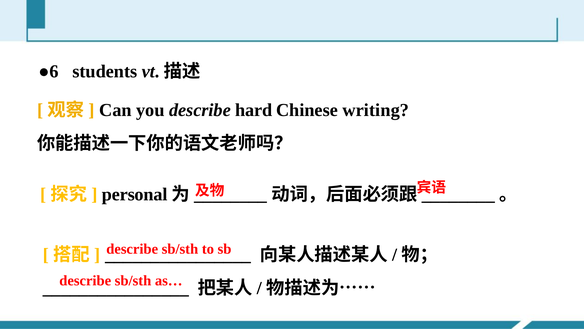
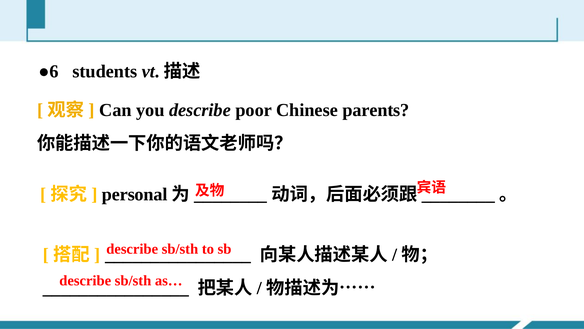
hard: hard -> poor
writing: writing -> parents
